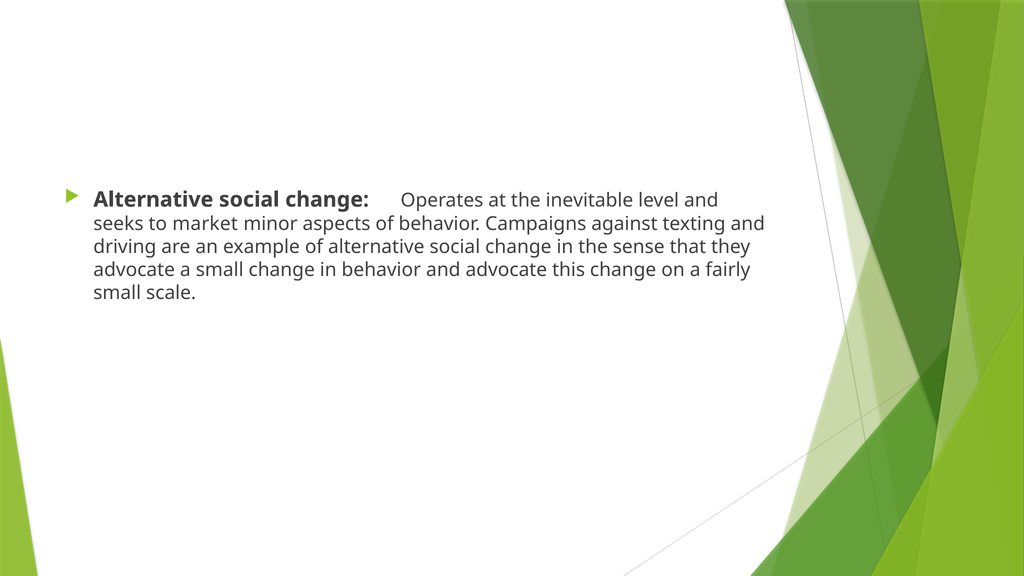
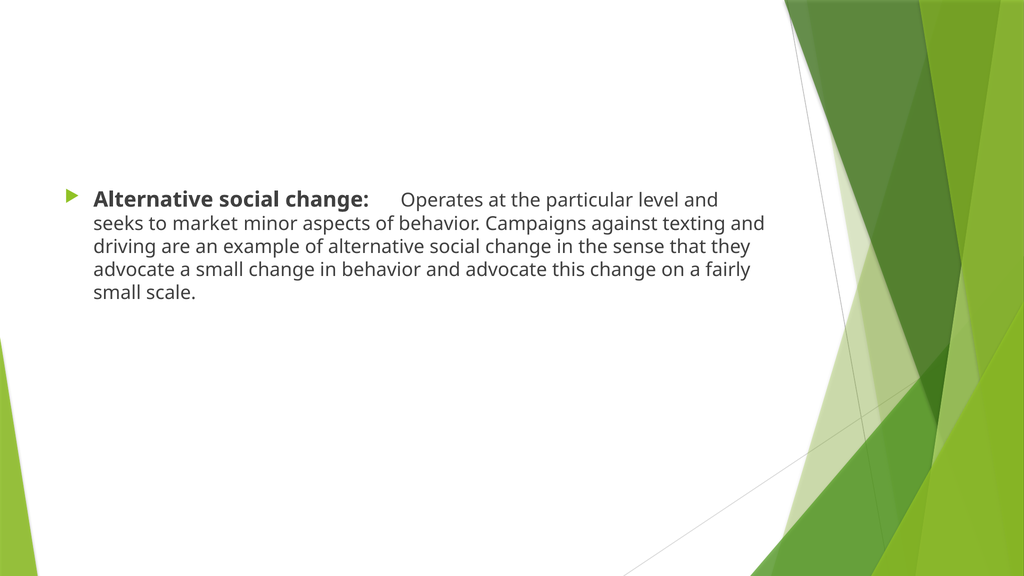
inevitable: inevitable -> particular
